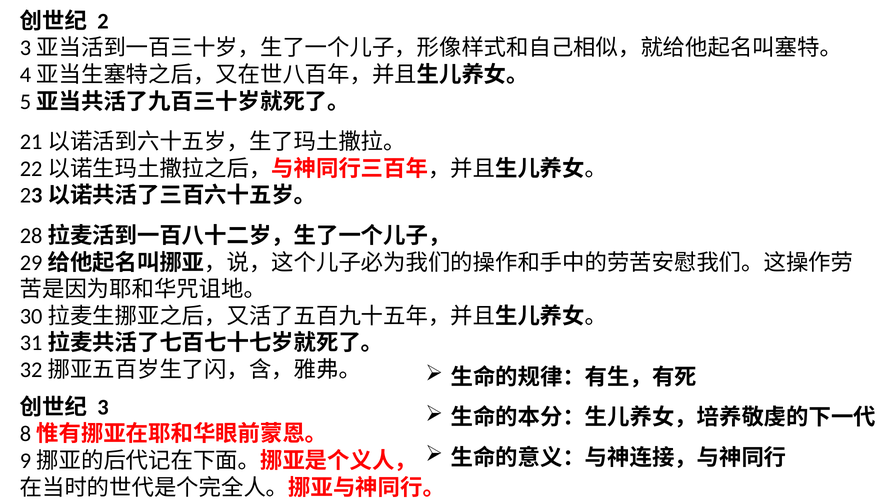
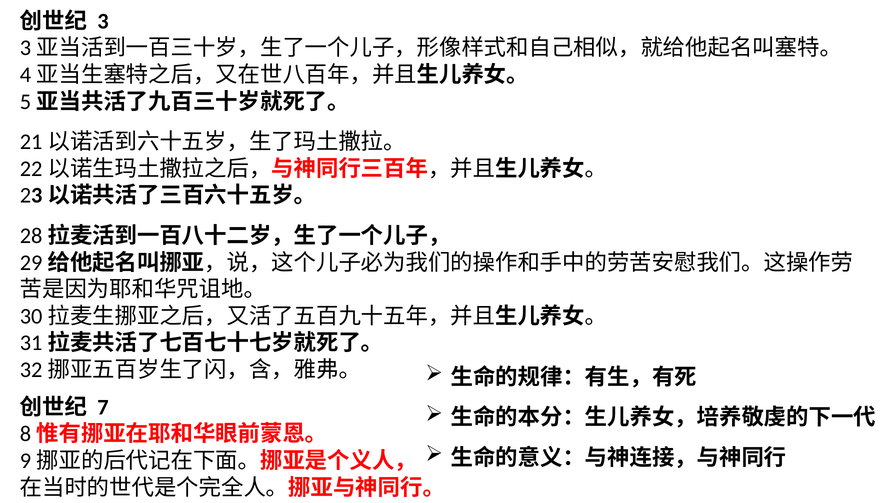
2: 2 -> 3
3: 3 -> 7
